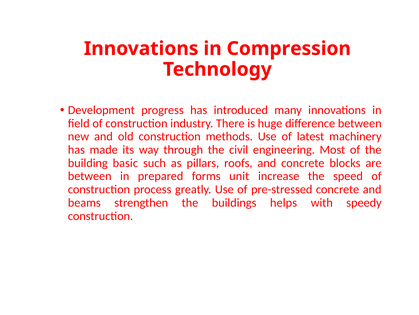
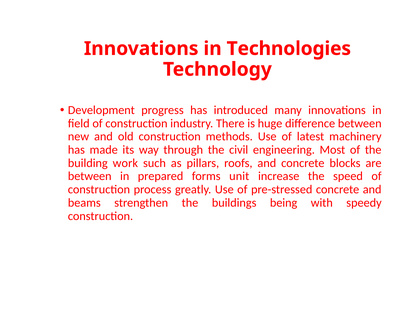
Compression: Compression -> Technologies
basic: basic -> work
helps: helps -> being
